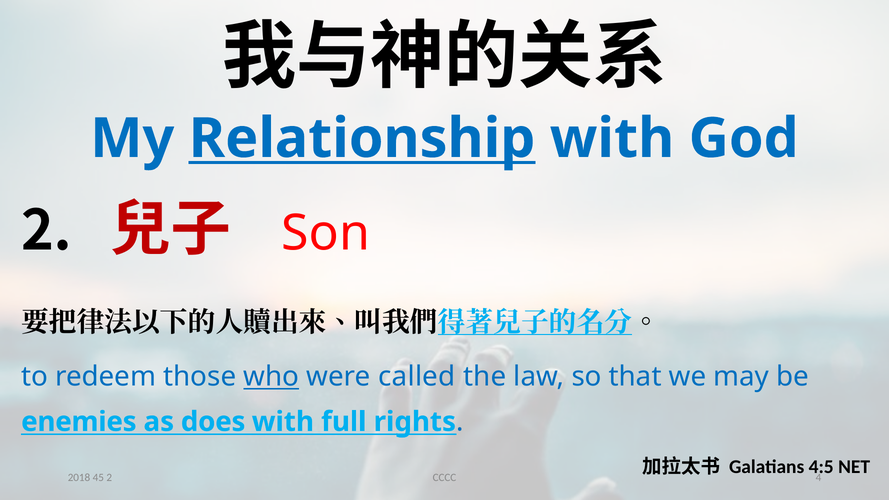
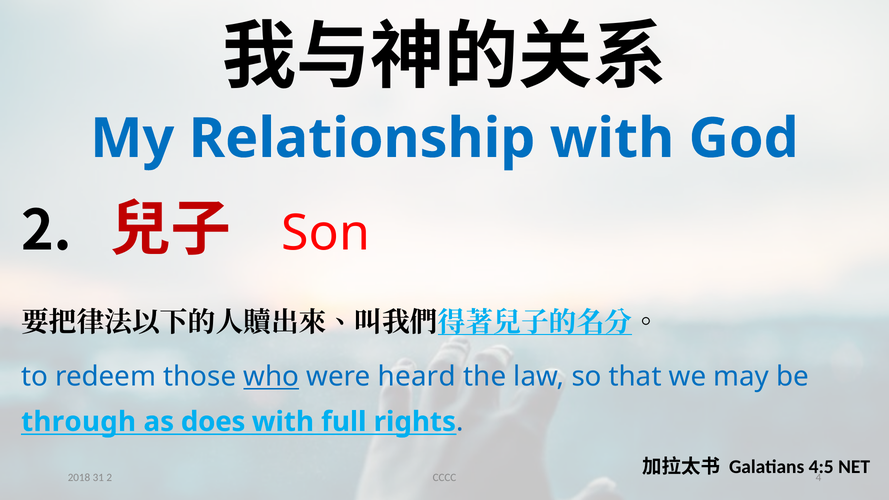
Relationship underline: present -> none
called: called -> heard
enemies: enemies -> through
45: 45 -> 31
